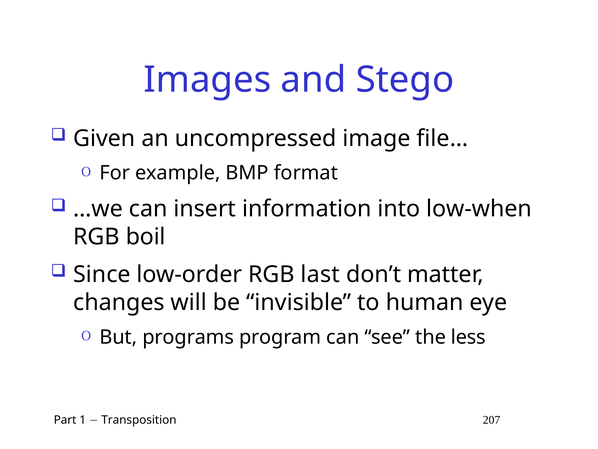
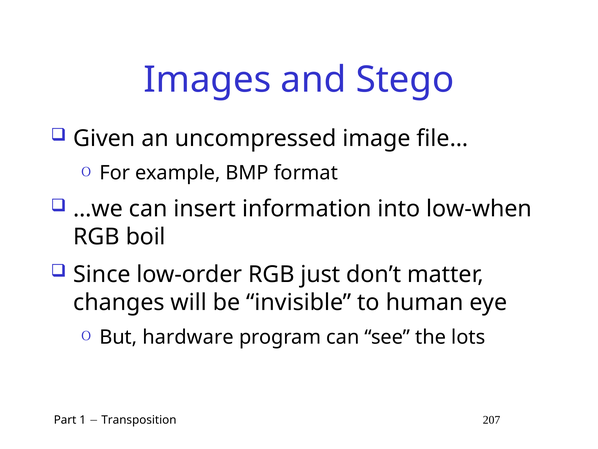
last: last -> just
programs: programs -> hardware
less: less -> lots
